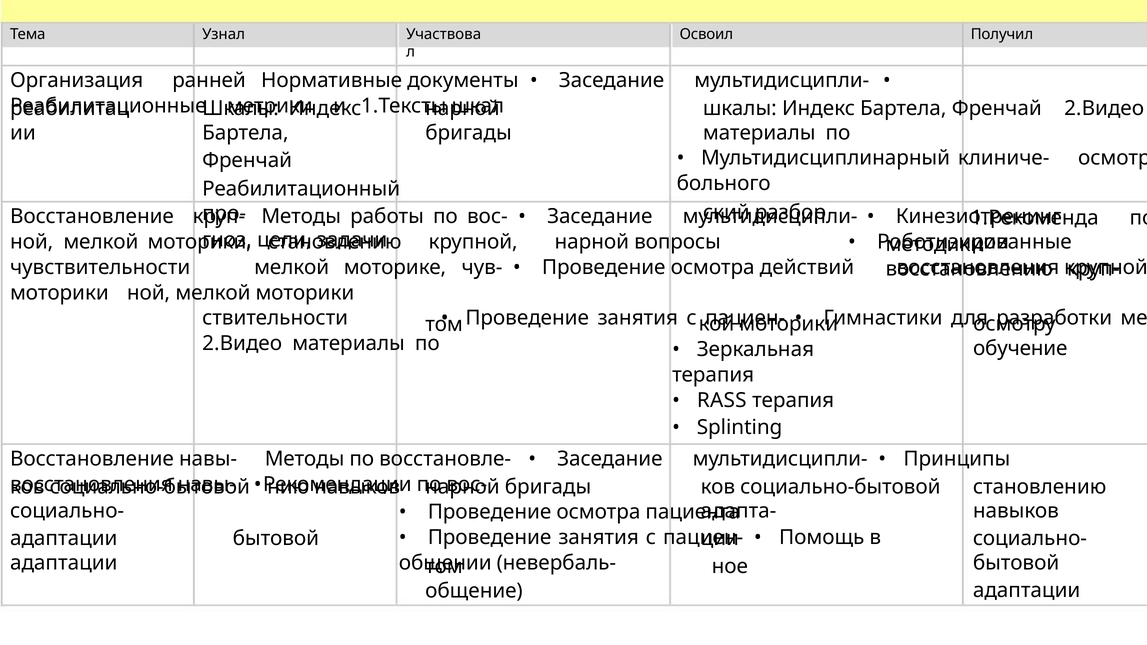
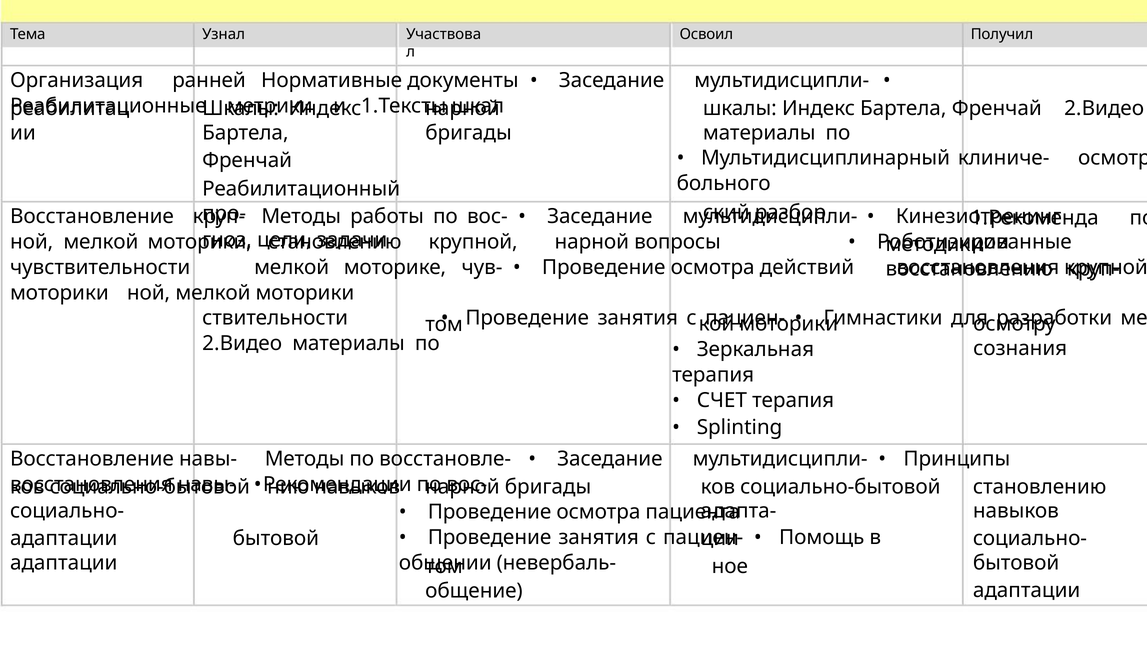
обучение: обучение -> сознания
RASS: RASS -> СЧЕТ
